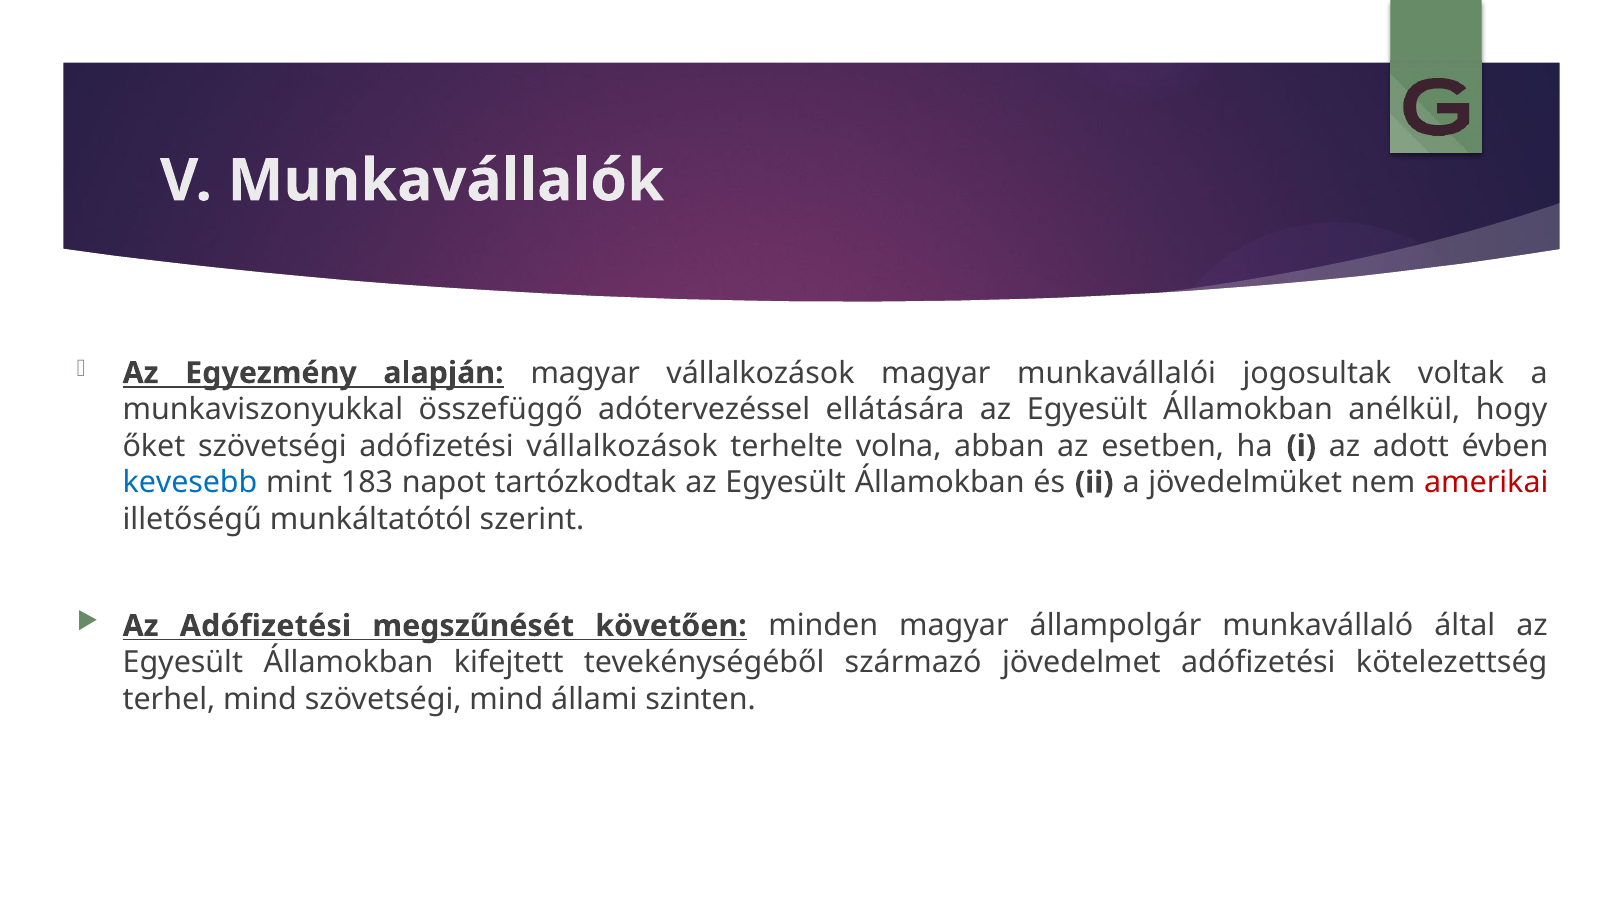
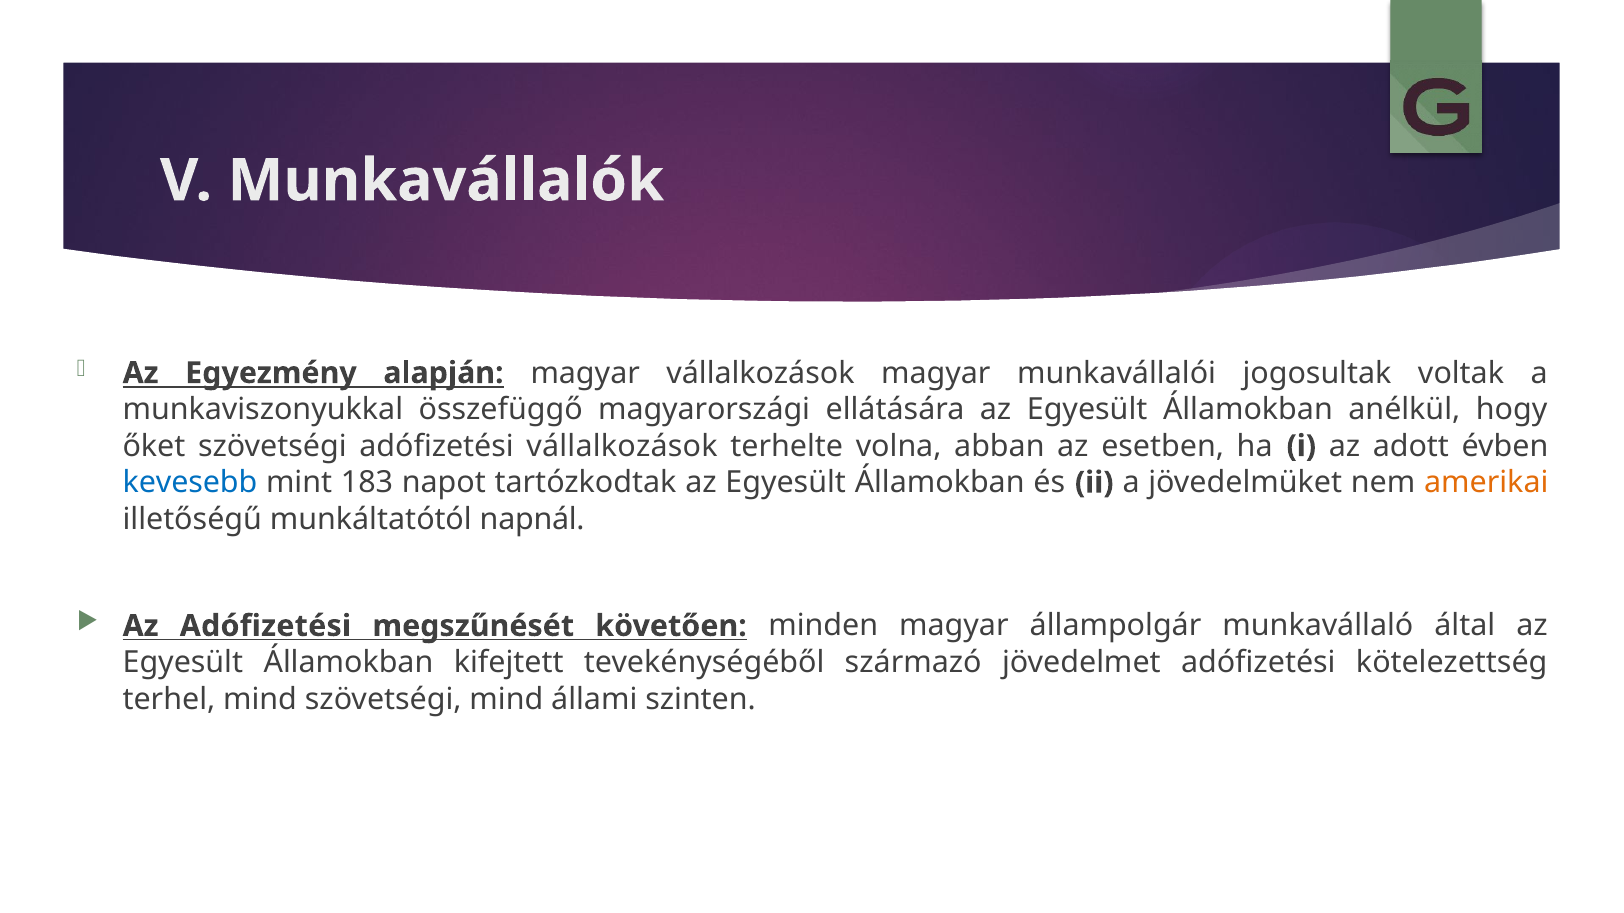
adótervezéssel: adótervezéssel -> magyarországi
amerikai colour: red -> orange
szerint: szerint -> napnál
